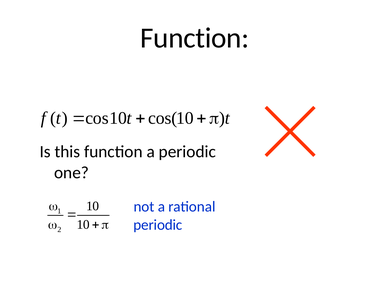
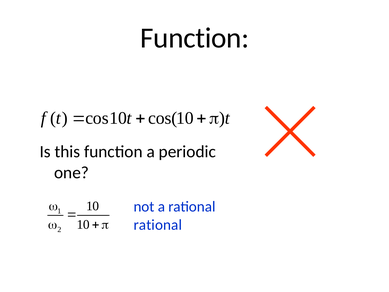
periodic at (158, 225): periodic -> rational
